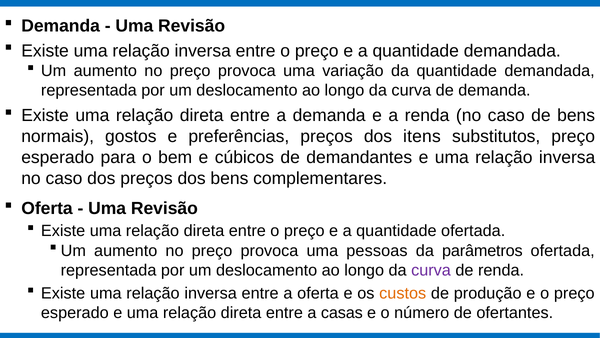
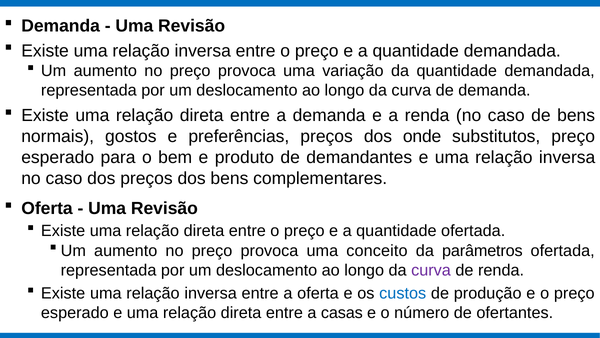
itens: itens -> onde
cúbicos: cúbicos -> produto
pessoas: pessoas -> conceito
custos colour: orange -> blue
